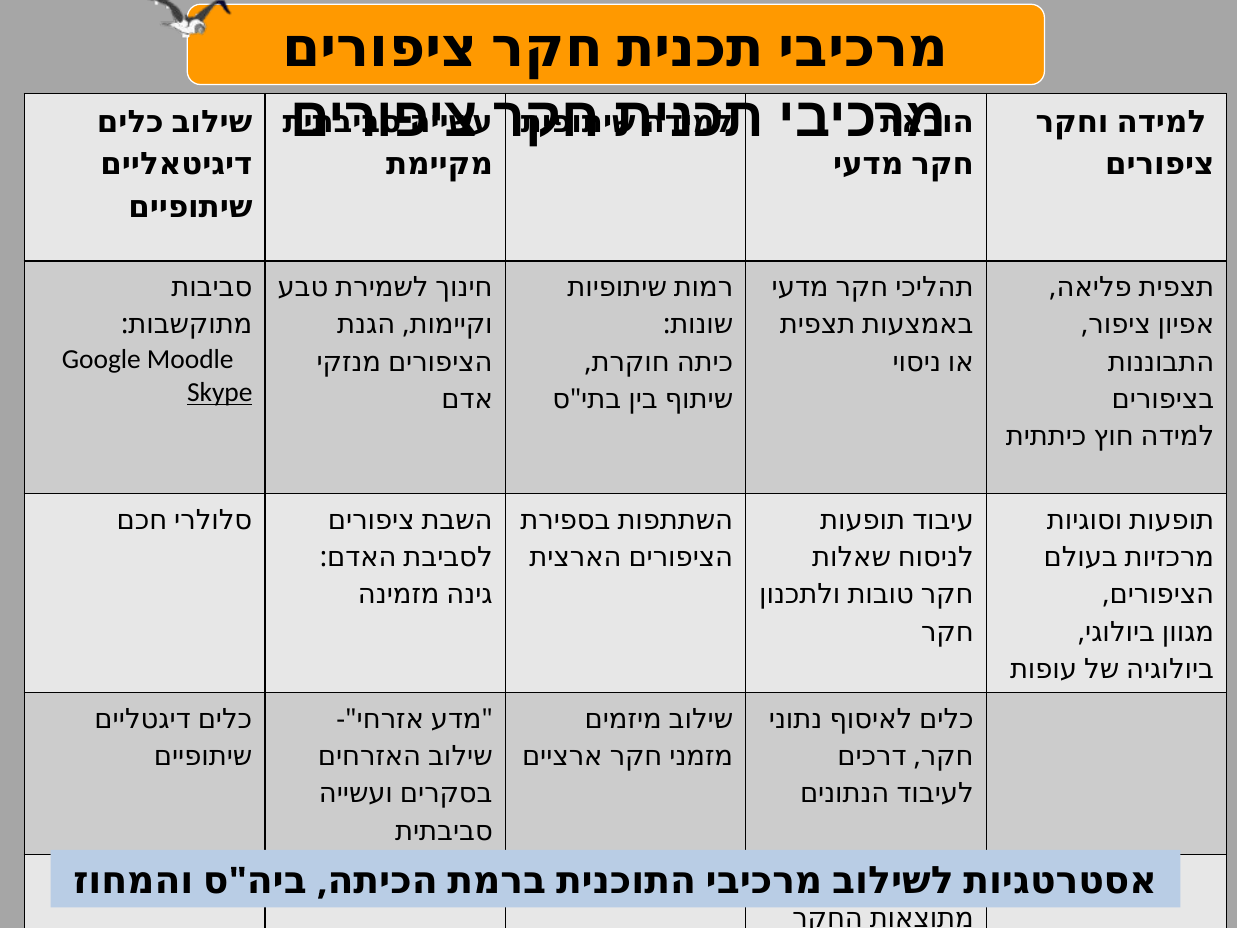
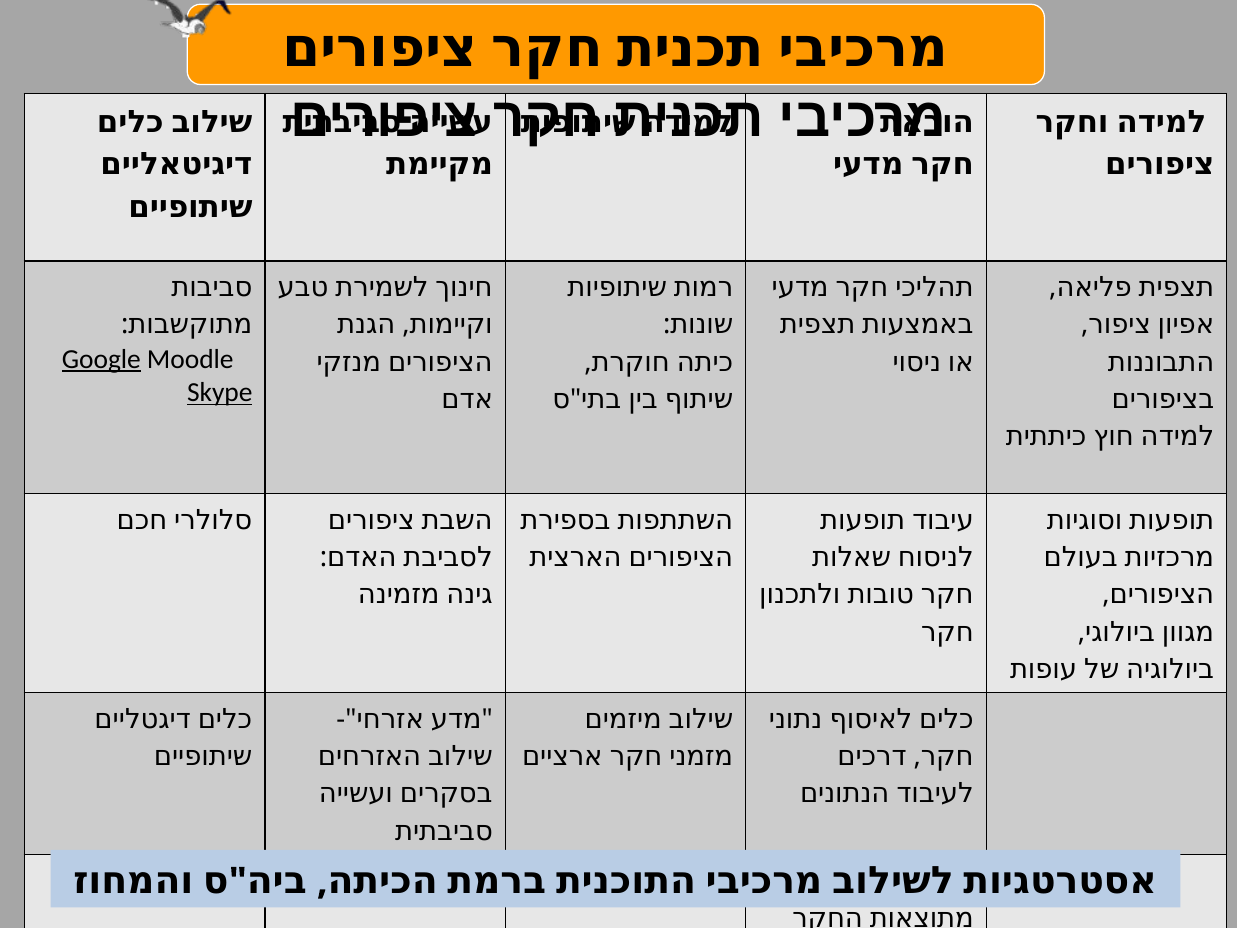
Google underline: none -> present
